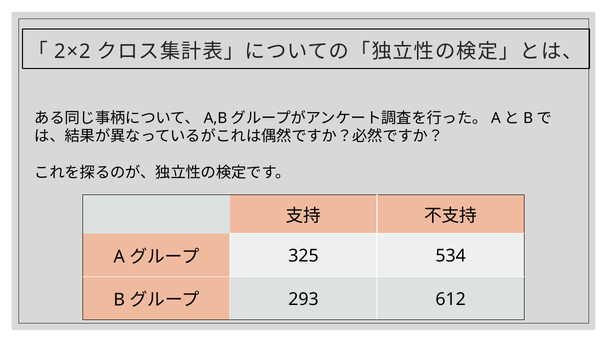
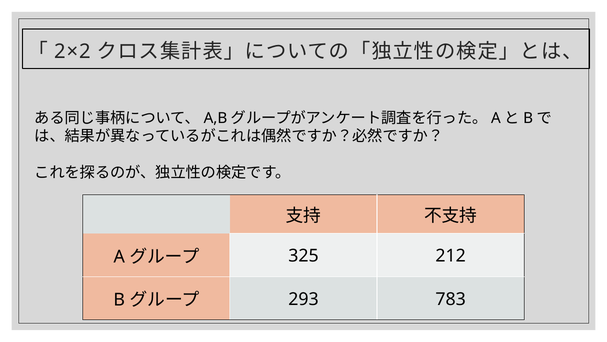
534: 534 -> 212
612: 612 -> 783
